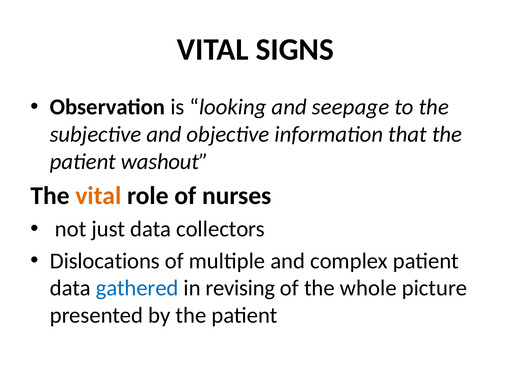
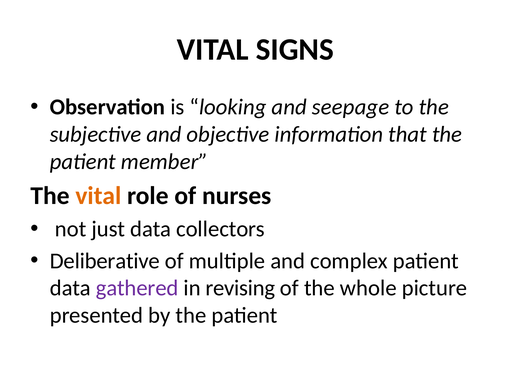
washout: washout -> member
Dislocations: Dislocations -> Deliberative
gathered colour: blue -> purple
